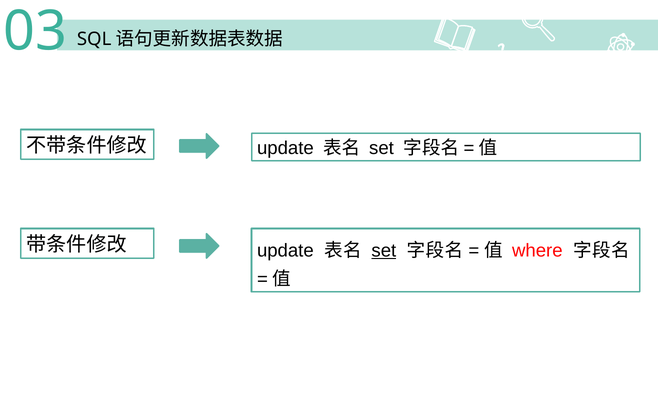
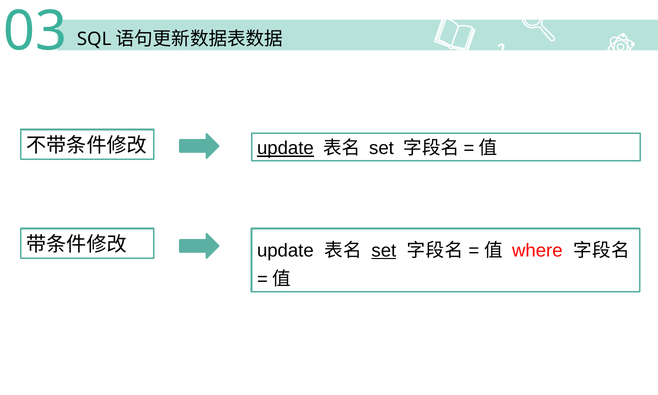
update at (285, 148) underline: none -> present
